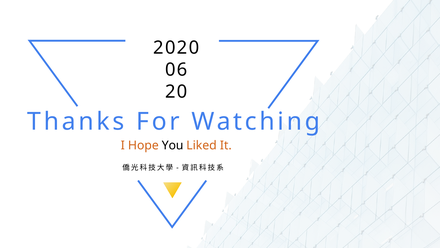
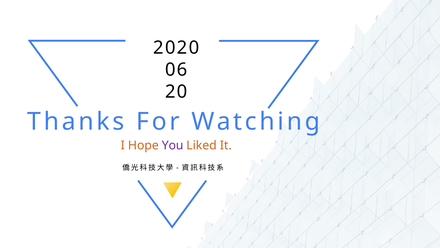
You colour: black -> purple
